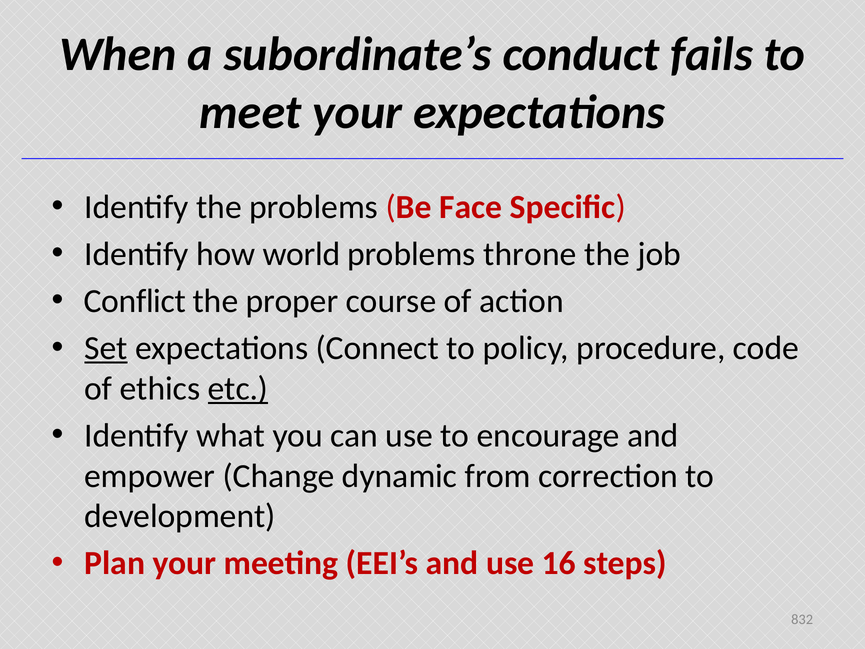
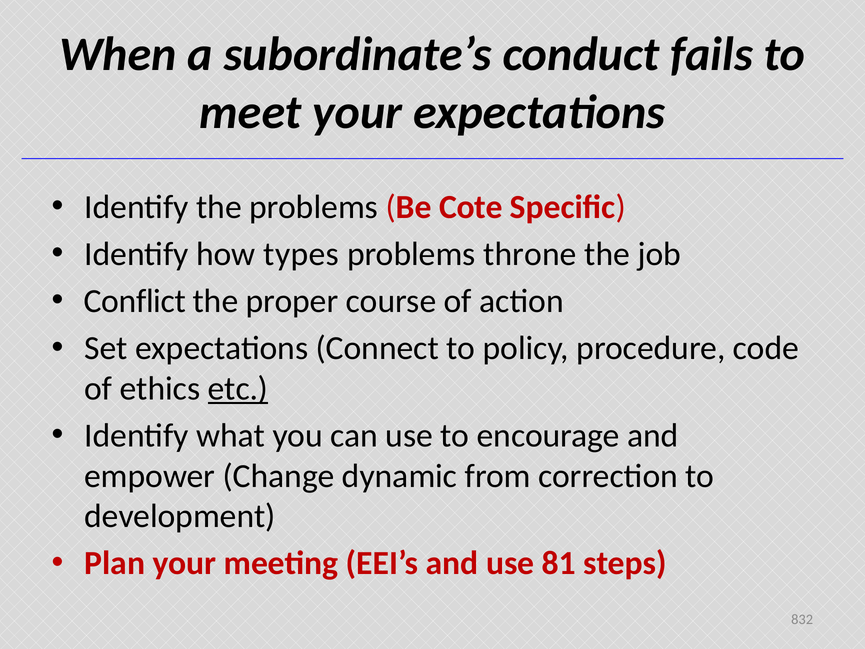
Face: Face -> Cote
world: world -> types
Set underline: present -> none
16: 16 -> 81
